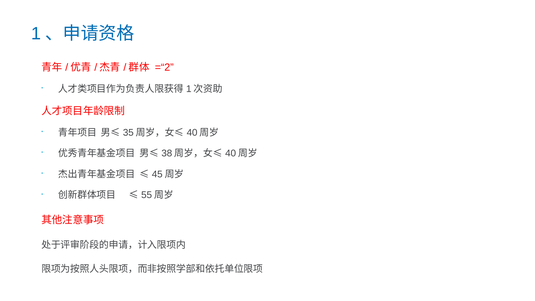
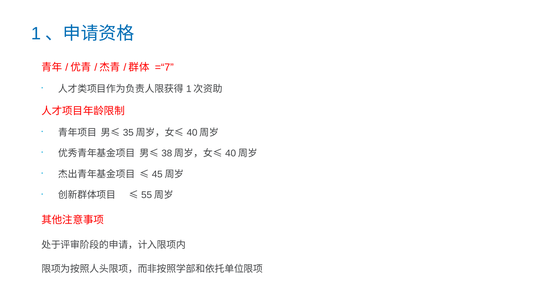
=“2: =“2 -> =“7
